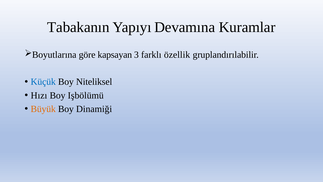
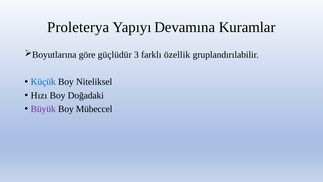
Tabakanın: Tabakanın -> Proleterya
kapsayan: kapsayan -> güçlüdür
Işbölümü: Işbölümü -> Doğadaki
Büyük colour: orange -> purple
Dinamiği: Dinamiği -> Mübeccel
